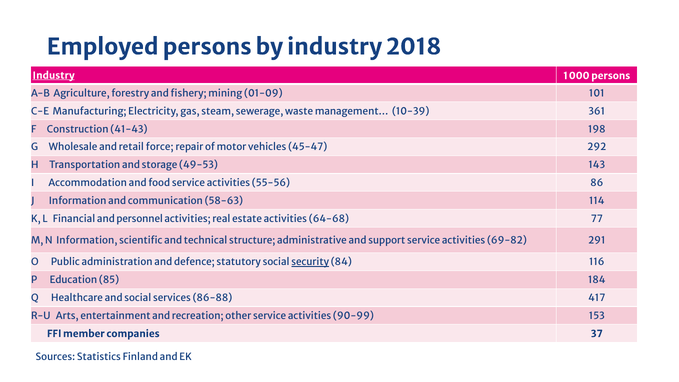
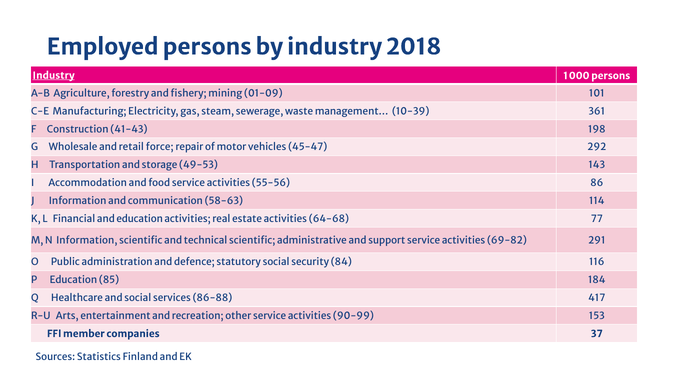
and personnel: personnel -> education
technical structure: structure -> scientific
security underline: present -> none
